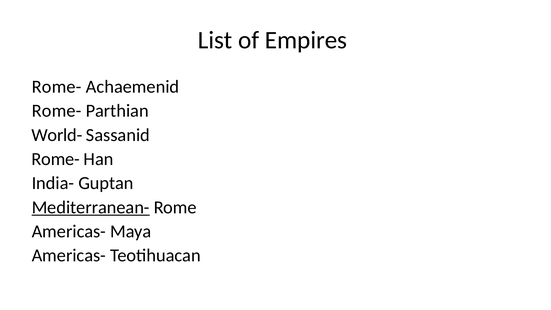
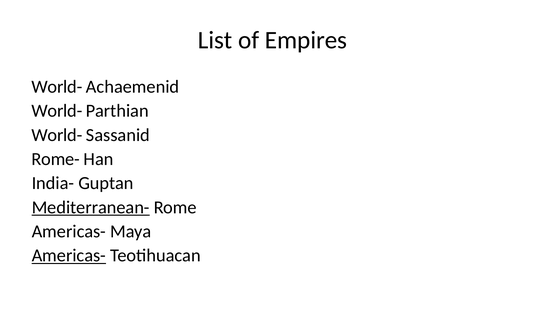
Rome- at (57, 87): Rome- -> World-
Rome- at (57, 111): Rome- -> World-
Americas- at (69, 255) underline: none -> present
